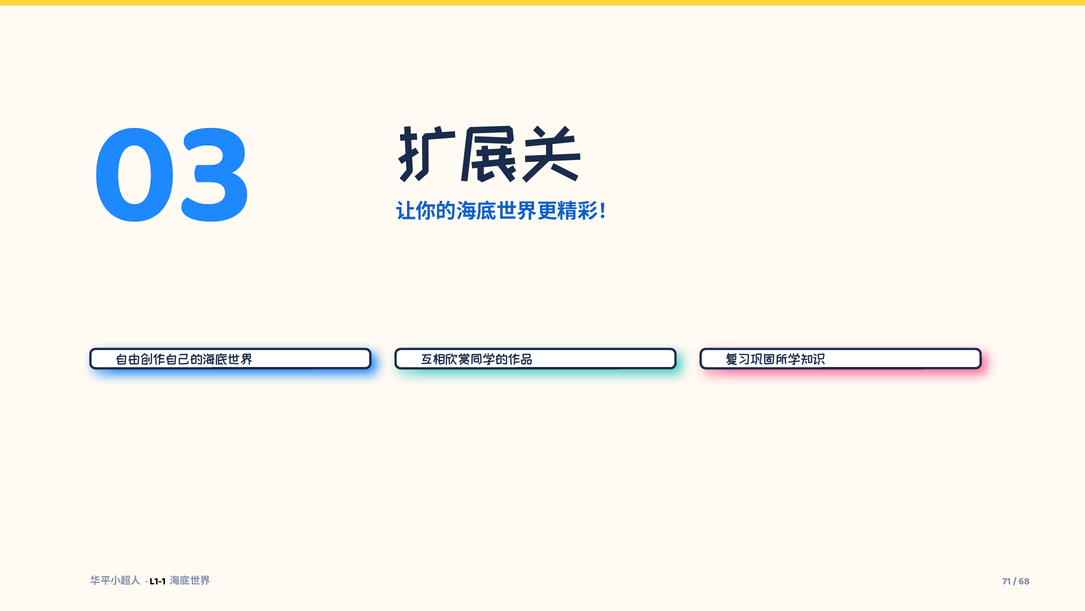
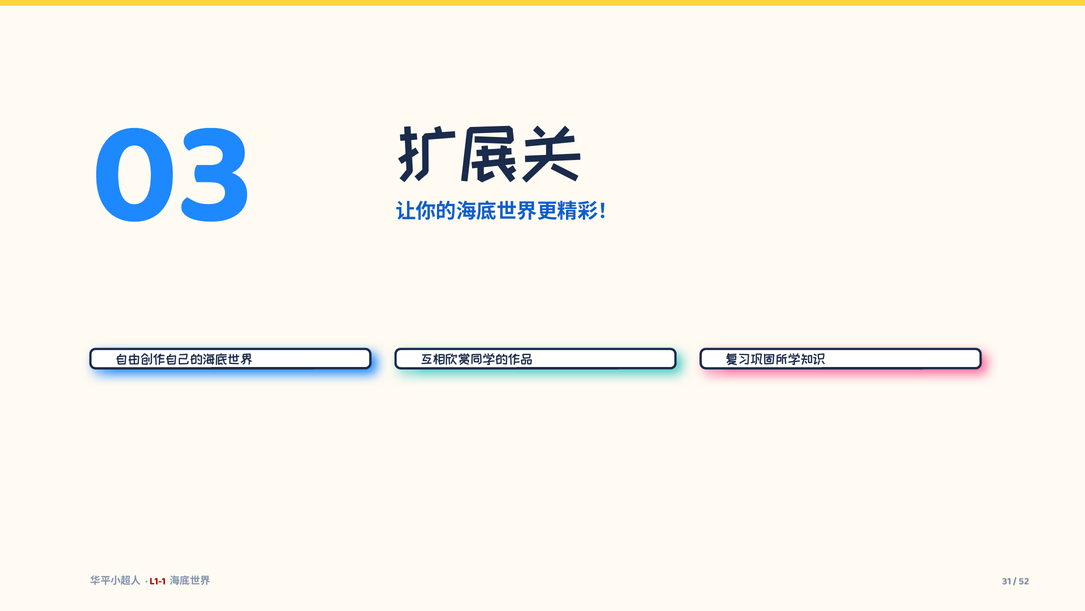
L1-1 colour: black -> red
71: 71 -> 31
68: 68 -> 52
